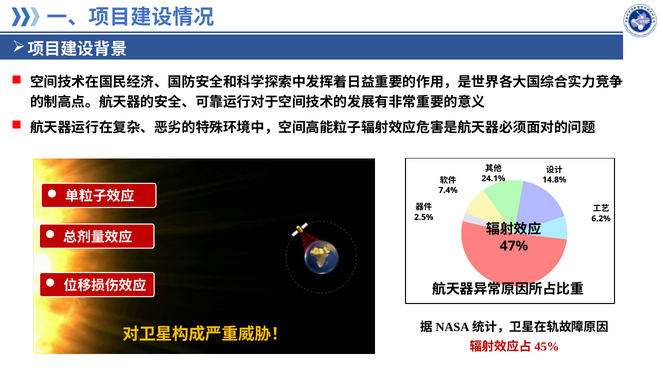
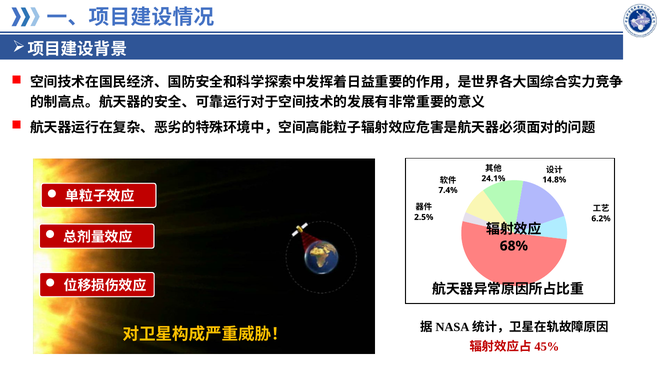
47%: 47% -> 68%
